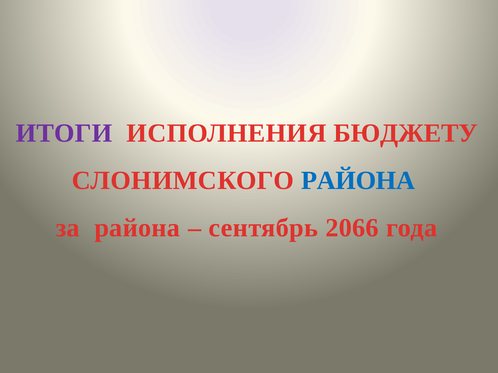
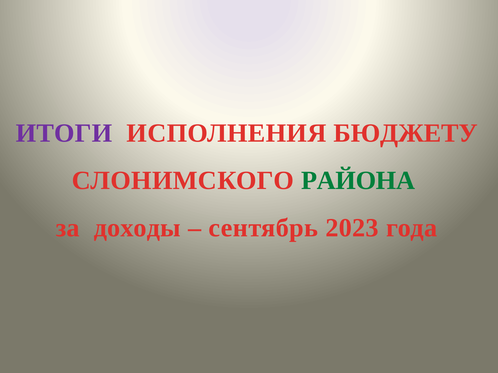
РАЙОНА at (358, 181) colour: blue -> green
за района: района -> доходы
2066: 2066 -> 2023
